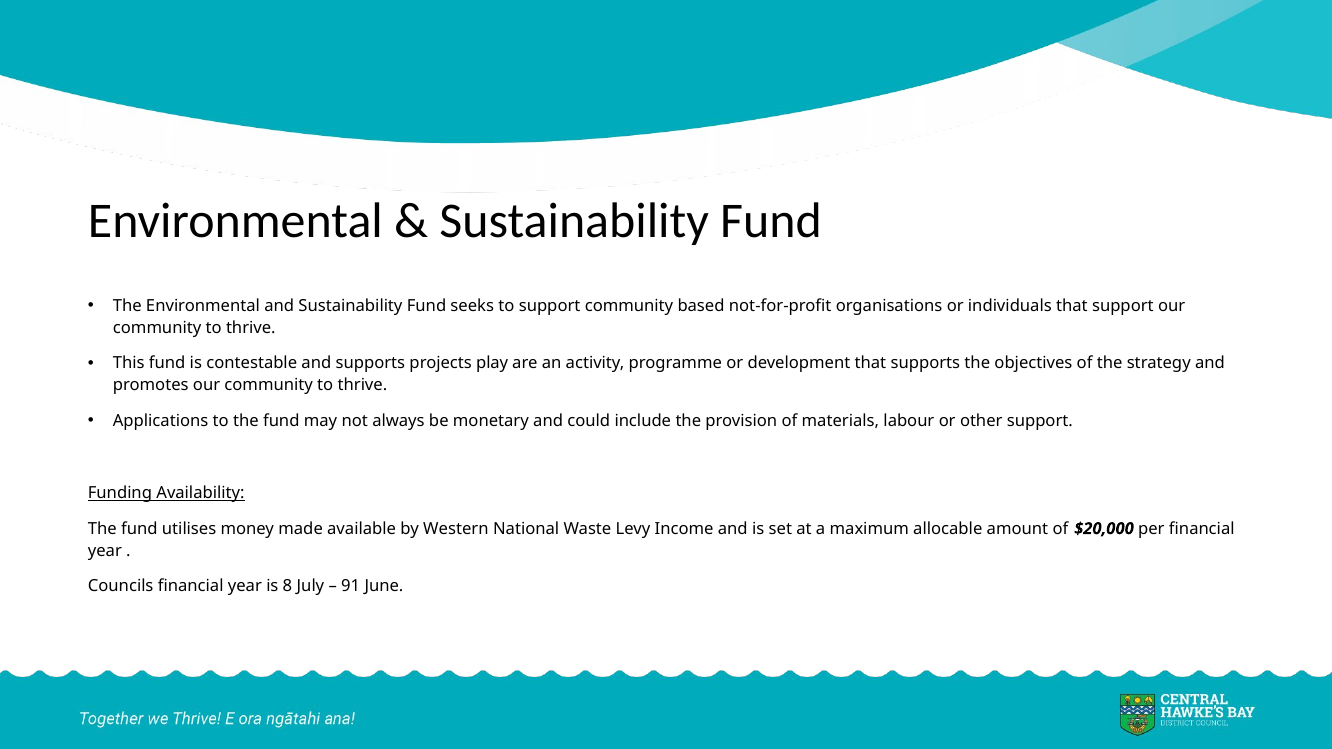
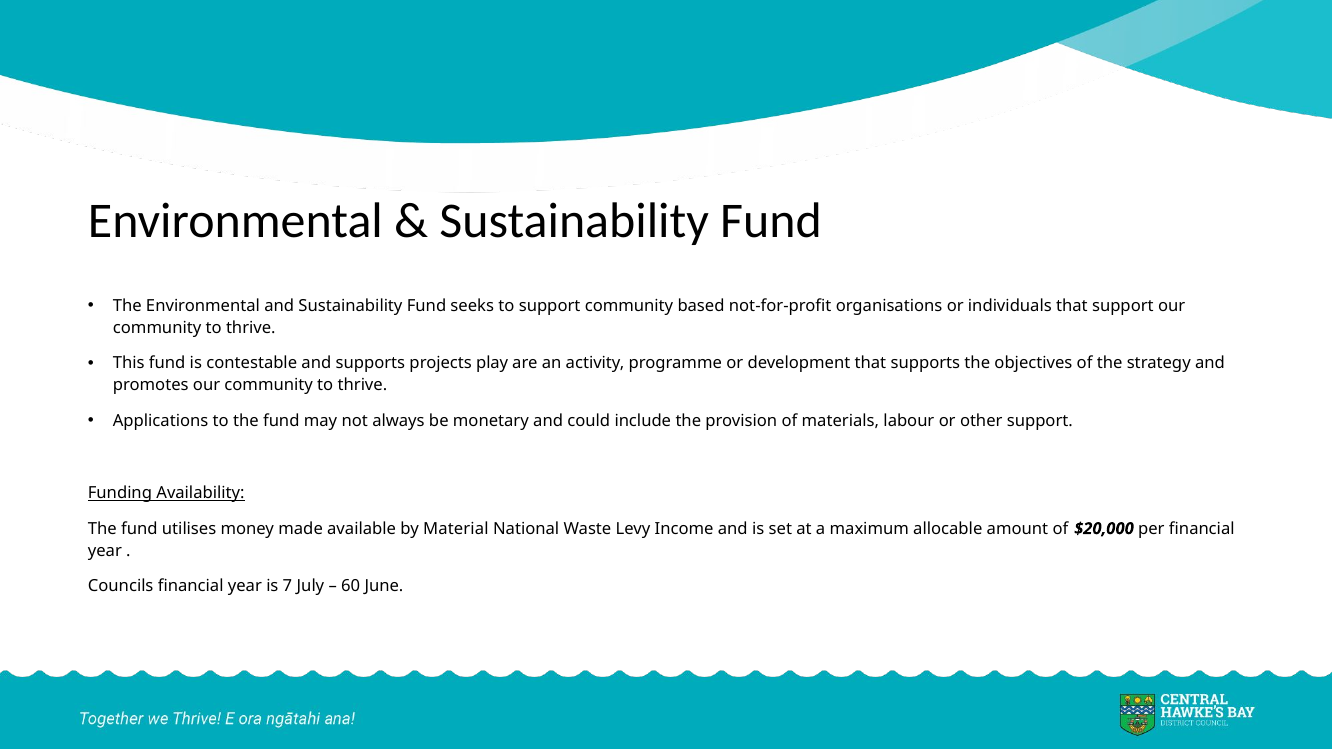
Western: Western -> Material
8: 8 -> 7
91: 91 -> 60
